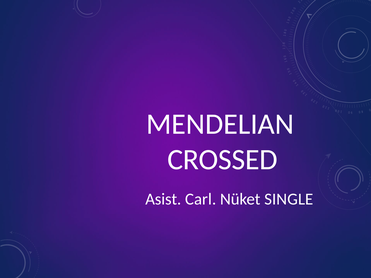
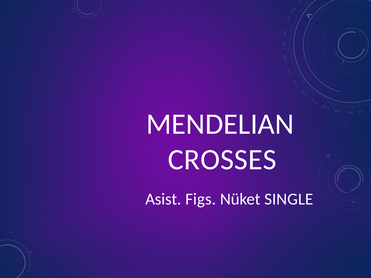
CROSSED: CROSSED -> CROSSES
Carl: Carl -> Figs
